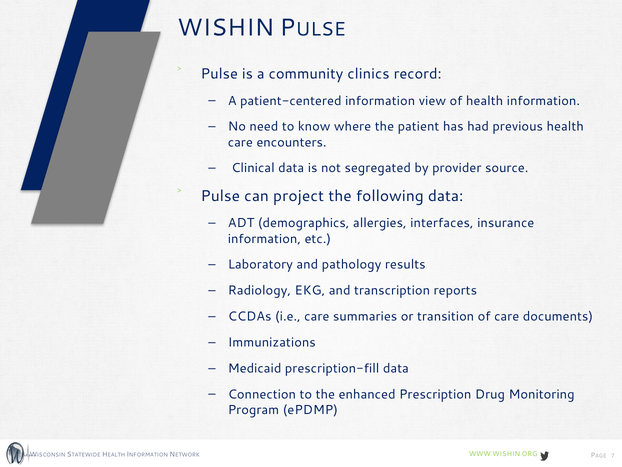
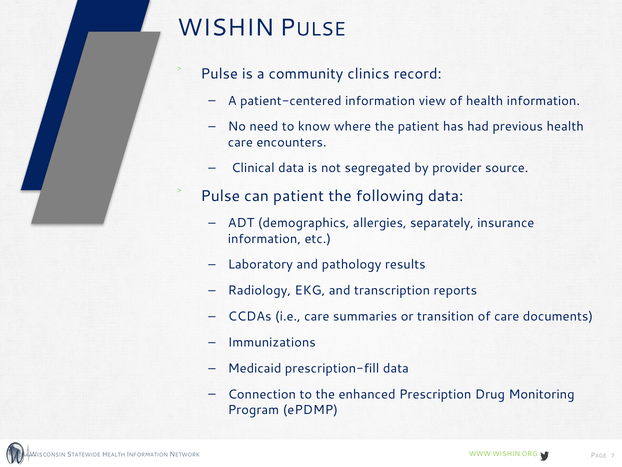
can project: project -> patient
interfaces: interfaces -> separately
